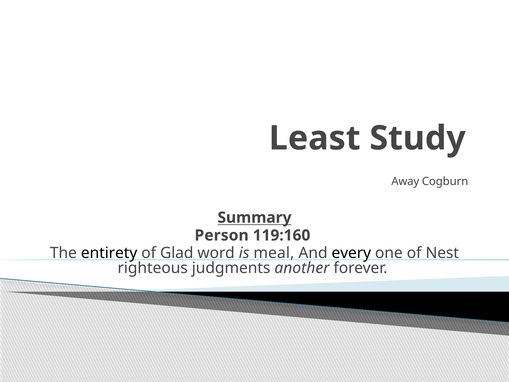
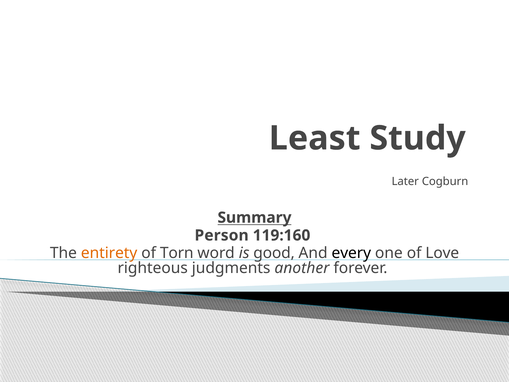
Away: Away -> Later
entirety colour: black -> orange
Glad: Glad -> Torn
meal: meal -> good
Nest: Nest -> Love
